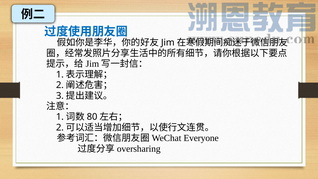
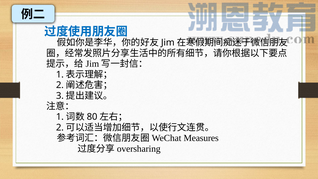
Everyone: Everyone -> Measures
